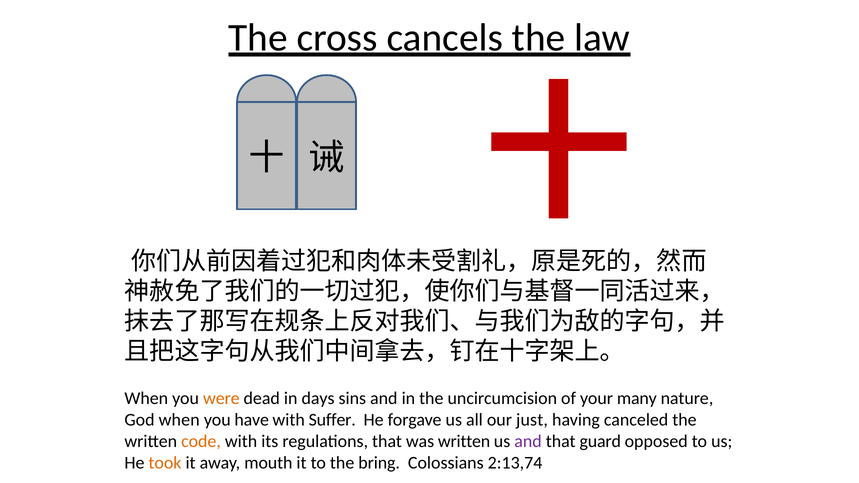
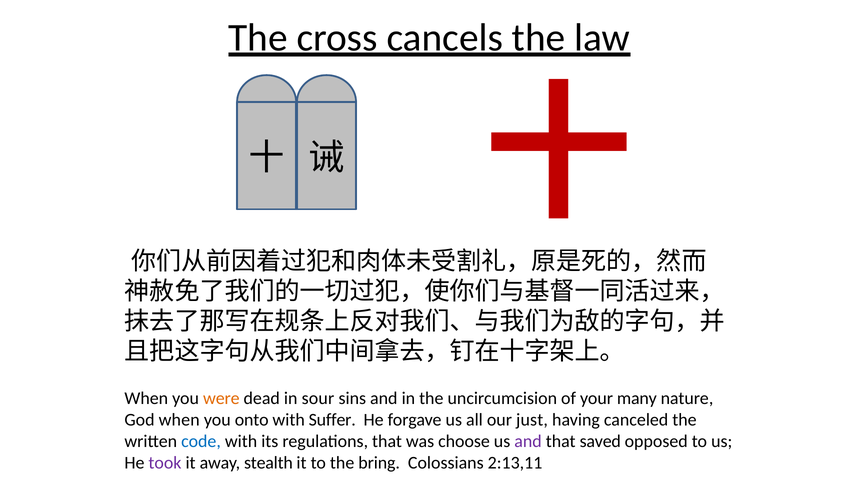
days: days -> sour
have: have -> onto
code colour: orange -> blue
was written: written -> choose
guard: guard -> saved
took colour: orange -> purple
mouth: mouth -> stealth
2:13,74: 2:13,74 -> 2:13,11
